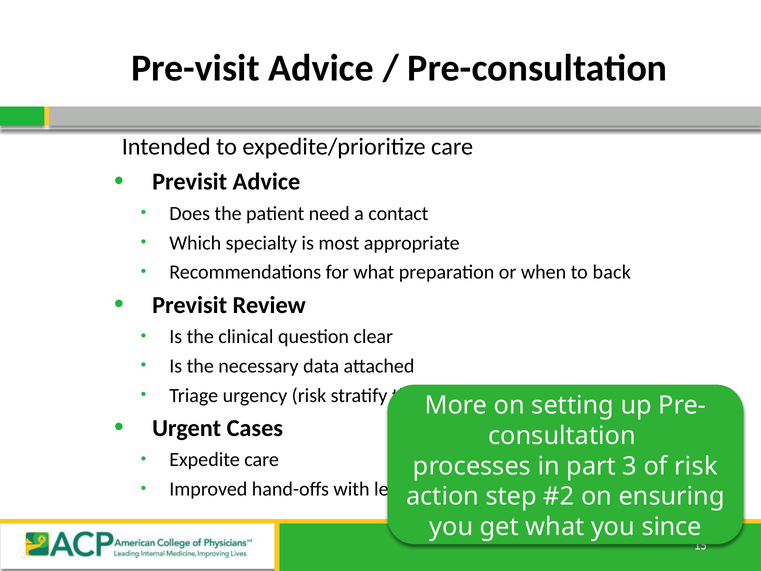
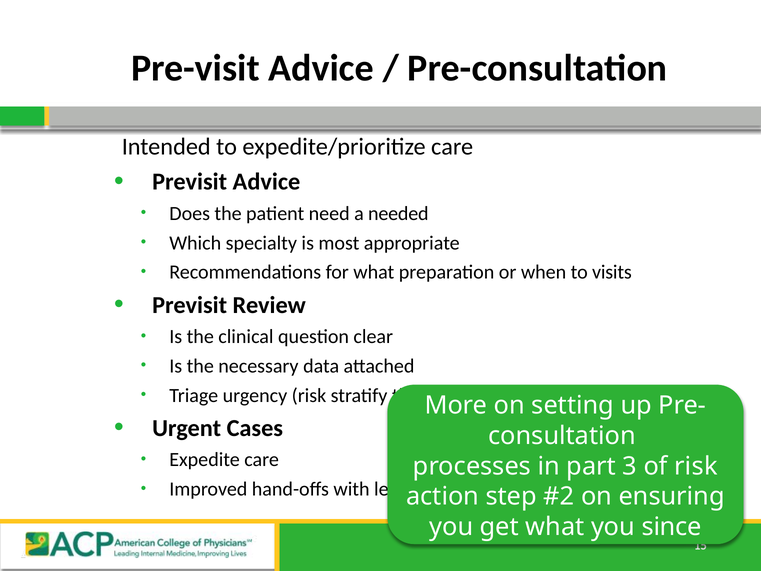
contact: contact -> needed
back: back -> visits
